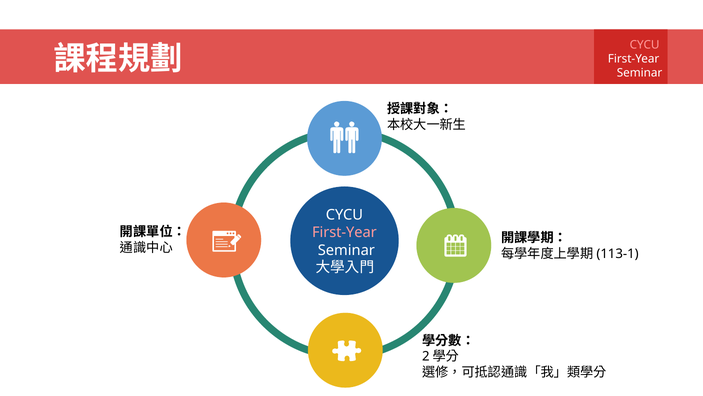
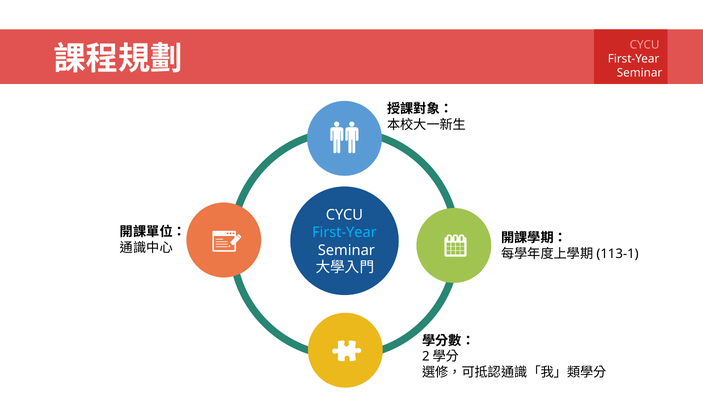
First-Year at (344, 232) colour: pink -> light blue
